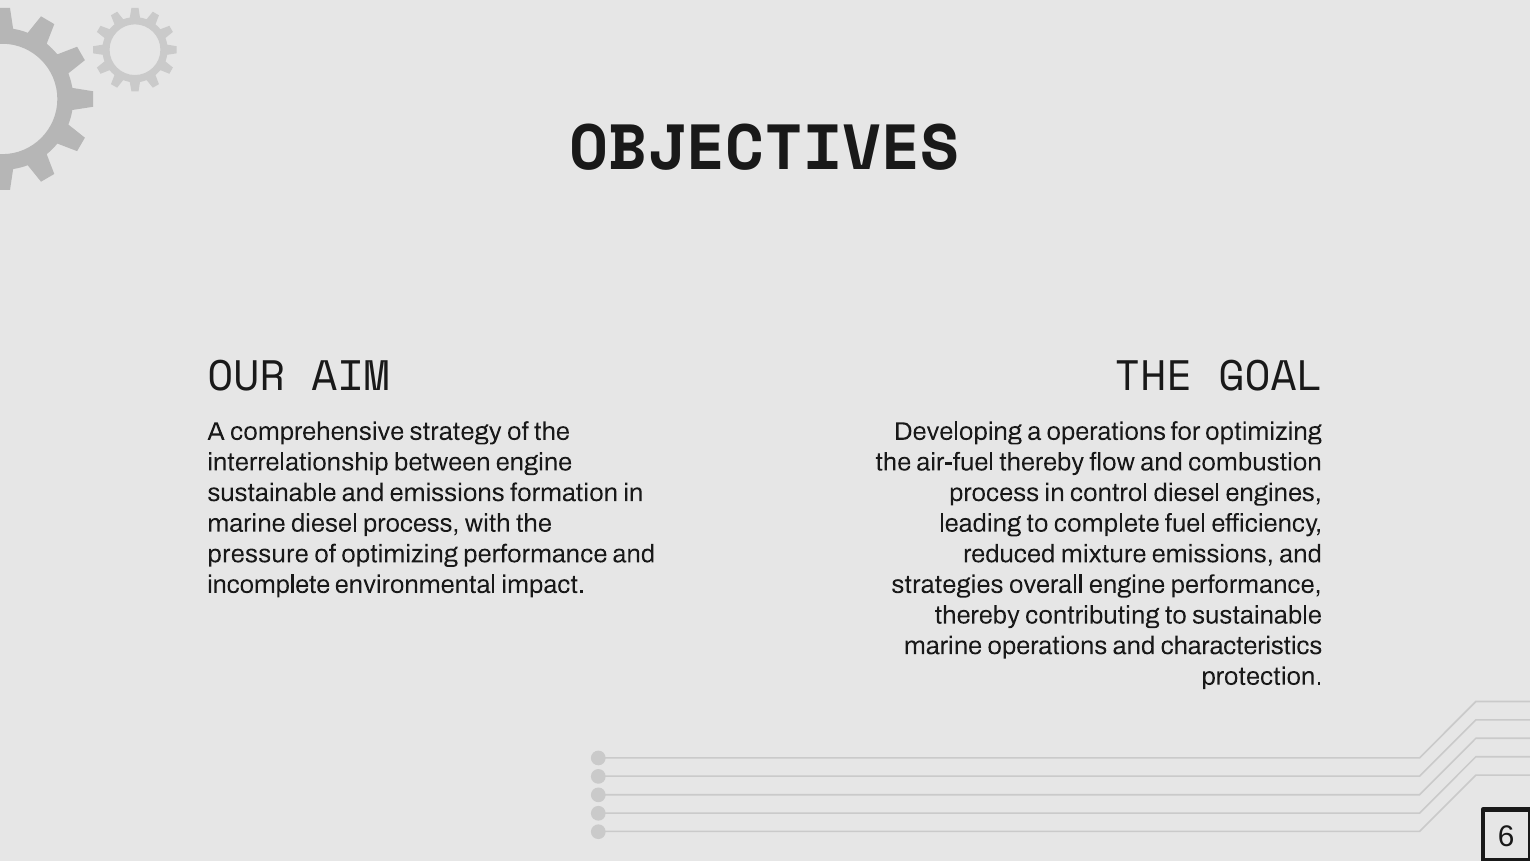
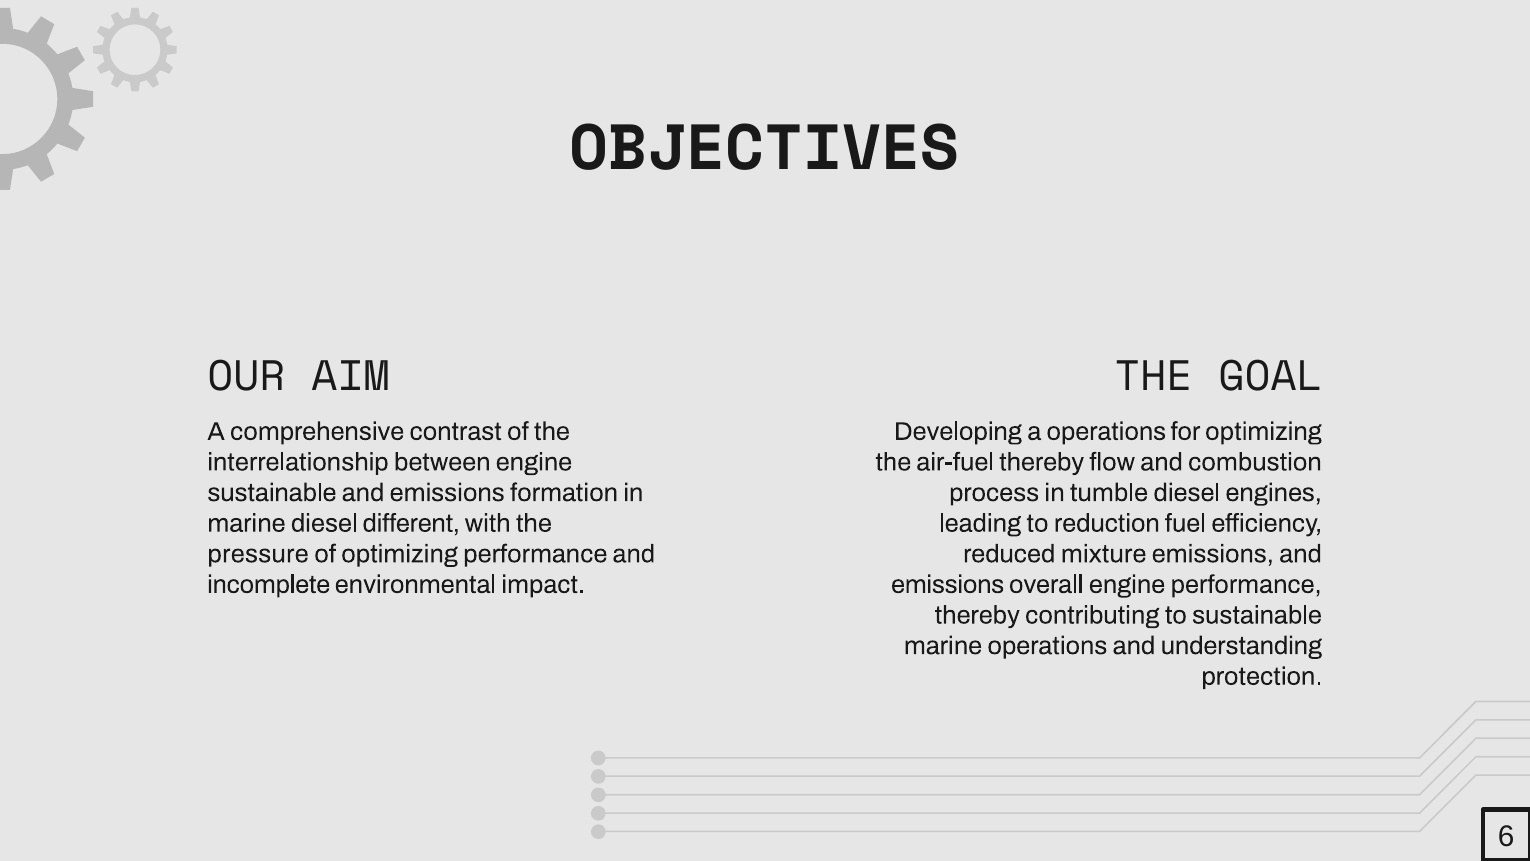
strategy: strategy -> contrast
control: control -> tumble
diesel process: process -> different
complete: complete -> reduction
strategies at (947, 584): strategies -> emissions
characteristics: characteristics -> understanding
